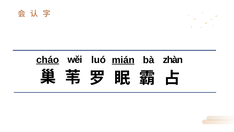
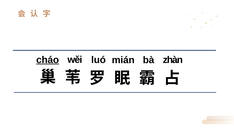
mián underline: present -> none
